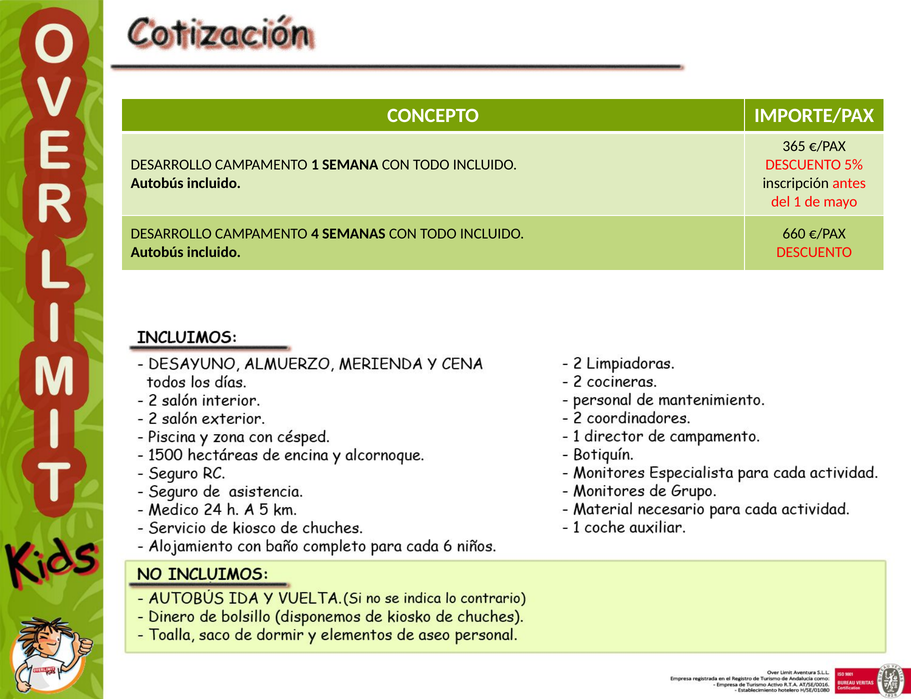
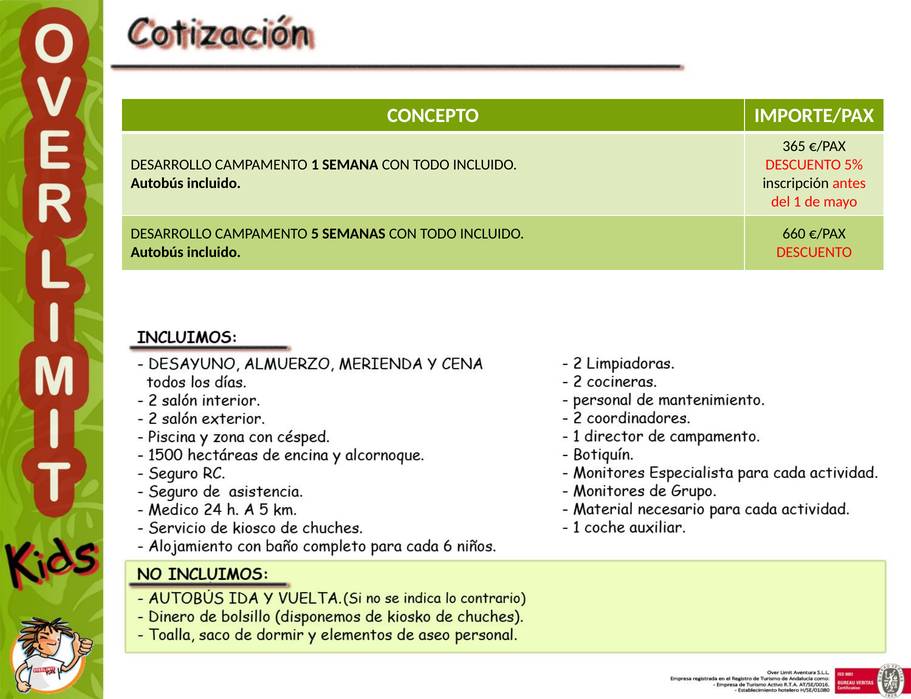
4: 4 -> 5
